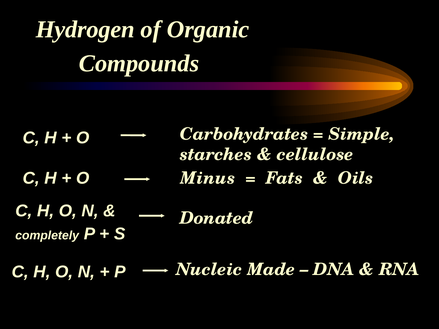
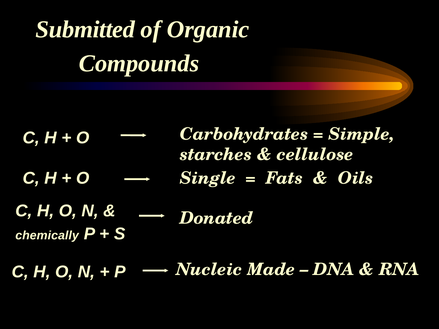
Hydrogen: Hydrogen -> Submitted
Minus: Minus -> Single
completely: completely -> chemically
